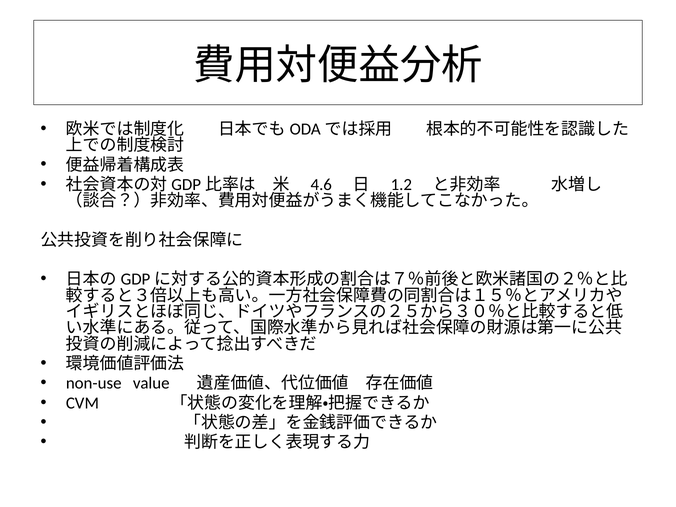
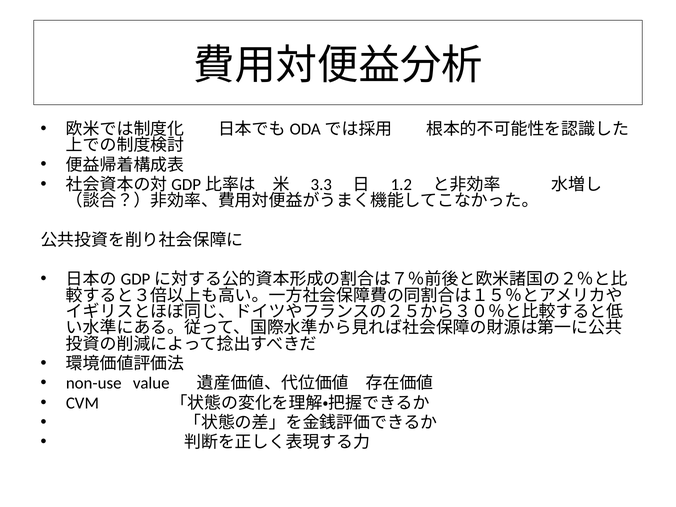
4.6: 4.6 -> 3.3
